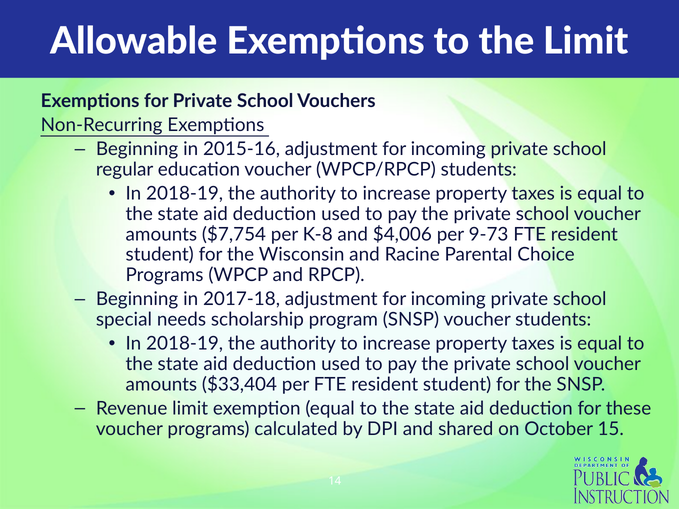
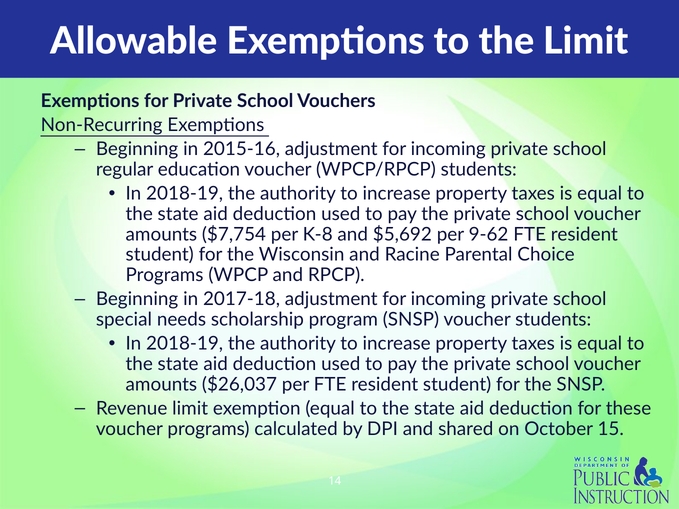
$4,006: $4,006 -> $5,692
9-73: 9-73 -> 9-62
$33,404: $33,404 -> $26,037
